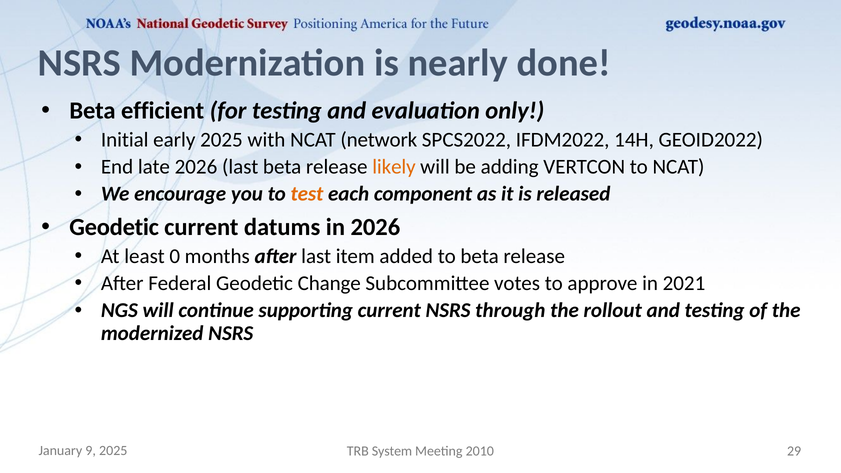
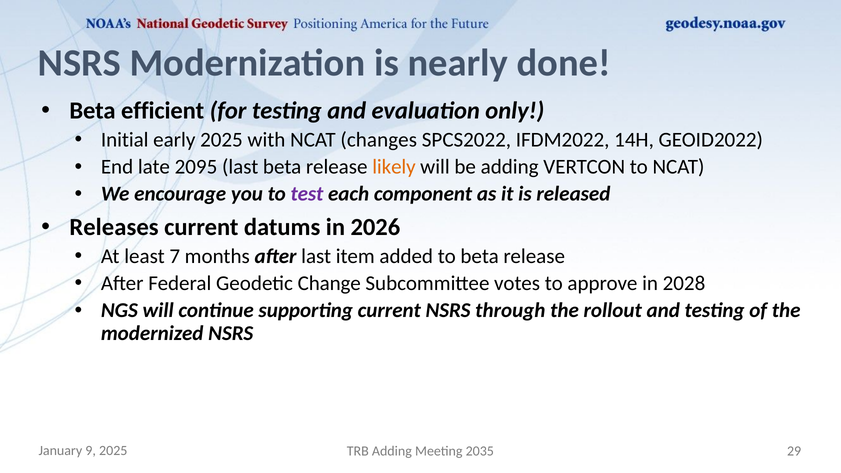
network: network -> changes
late 2026: 2026 -> 2095
test colour: orange -> purple
Geodetic at (114, 227): Geodetic -> Releases
0: 0 -> 7
2021: 2021 -> 2028
TRB System: System -> Adding
2010: 2010 -> 2035
